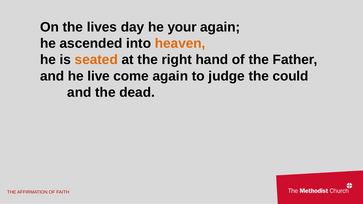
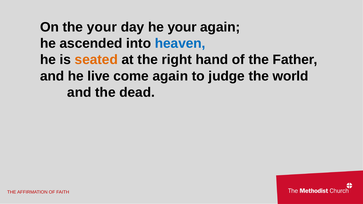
the lives: lives -> your
heaven colour: orange -> blue
could: could -> world
